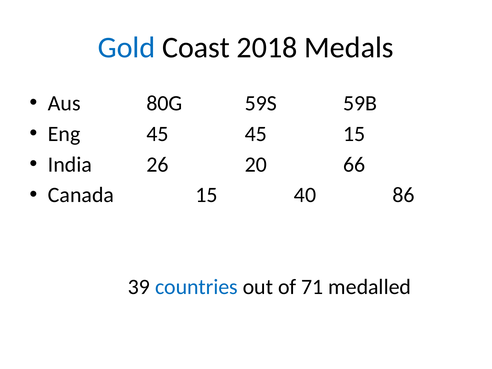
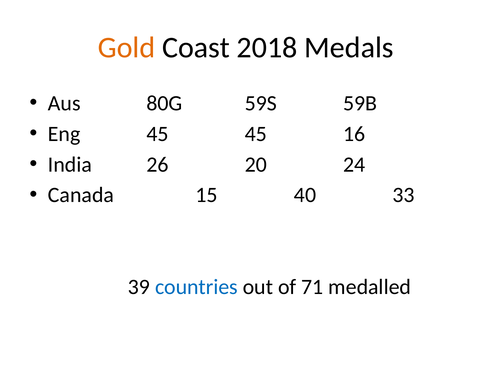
Gold colour: blue -> orange
45 15: 15 -> 16
66: 66 -> 24
86: 86 -> 33
